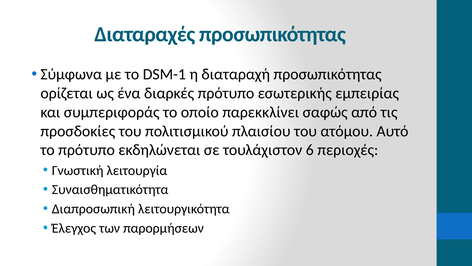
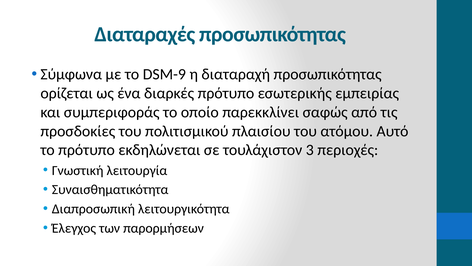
DSM-1: DSM-1 -> DSM-9
6: 6 -> 3
